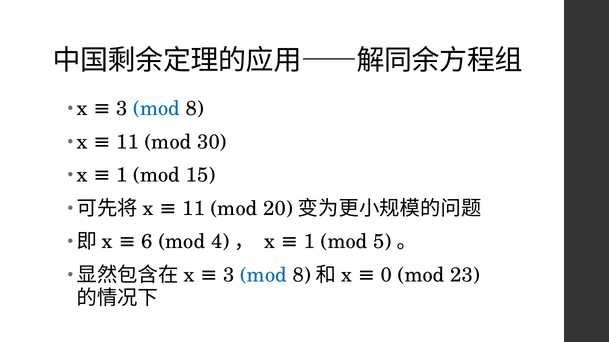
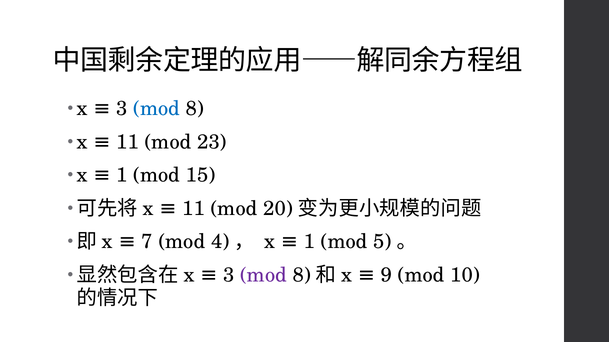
30: 30 -> 23
6: 6 -> 7
0: 0 -> 9
23: 23 -> 10
mod at (264, 275) colour: blue -> purple
